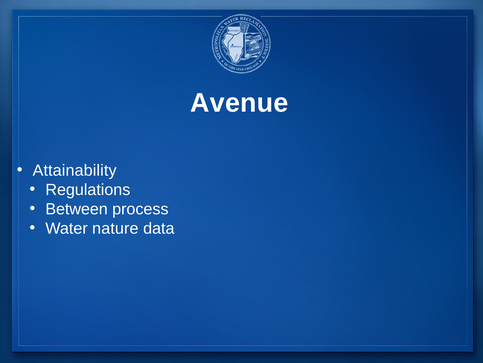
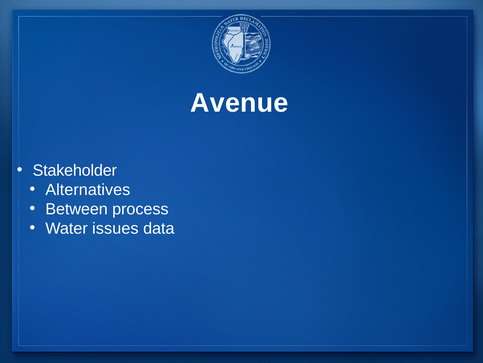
Attainability: Attainability -> Stakeholder
Regulations: Regulations -> Alternatives
nature: nature -> issues
